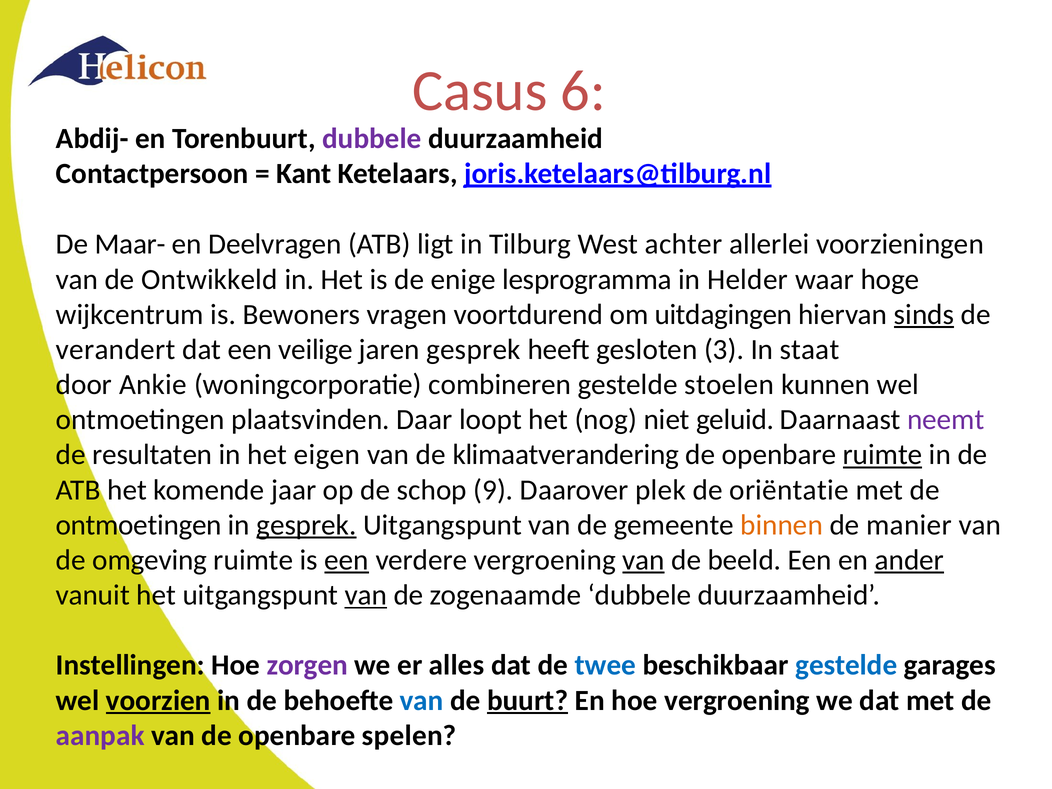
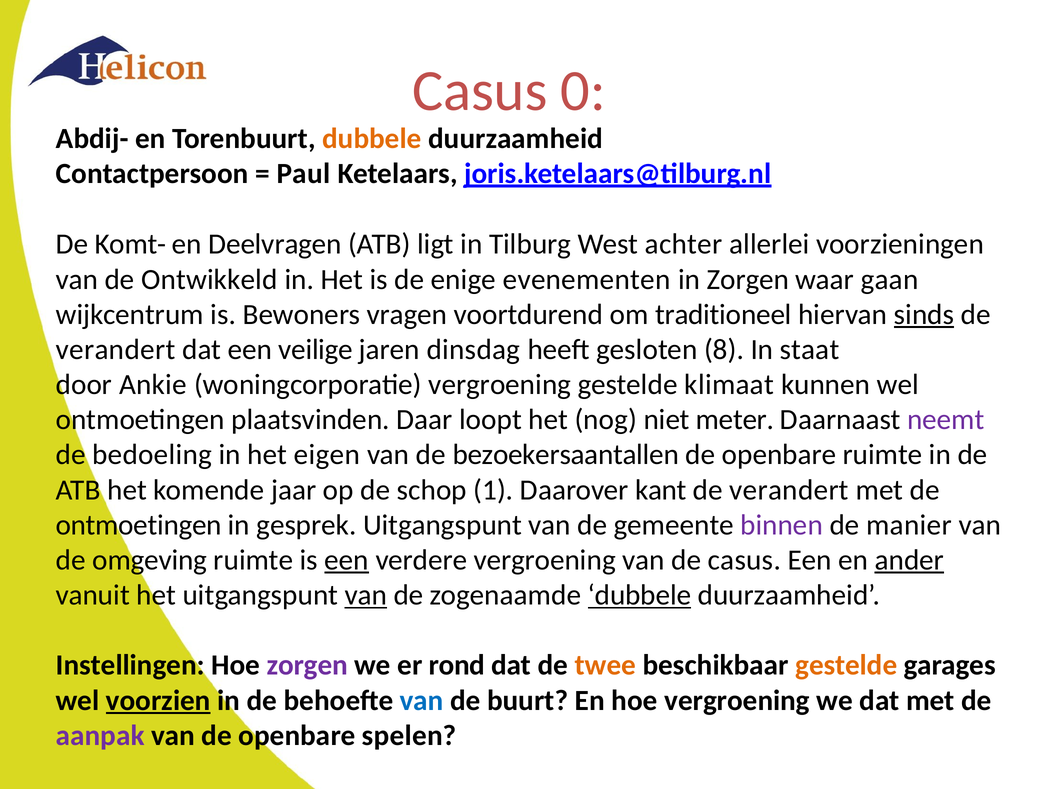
6: 6 -> 0
dubbele at (372, 138) colour: purple -> orange
Kant: Kant -> Paul
Maar-: Maar- -> Komt-
lesprogramma: lesprogramma -> evenementen
in Helder: Helder -> Zorgen
hoge: hoge -> gaan
uitdagingen: uitdagingen -> traditioneel
jaren gesprek: gesprek -> dinsdag
3: 3 -> 8
woningcorporatie combineren: combineren -> vergroening
stoelen: stoelen -> klimaat
geluid: geluid -> meter
resultaten: resultaten -> bedoeling
klimaatverandering: klimaatverandering -> bezoekersaantallen
ruimte at (883, 455) underline: present -> none
9: 9 -> 1
plek: plek -> kant
oriëntatie at (789, 490): oriëntatie -> verandert
gesprek at (306, 525) underline: present -> none
binnen colour: orange -> purple
van at (644, 560) underline: present -> none
de beeld: beeld -> casus
dubbele at (639, 595) underline: none -> present
alles: alles -> rond
twee colour: blue -> orange
gestelde at (846, 665) colour: blue -> orange
buurt underline: present -> none
